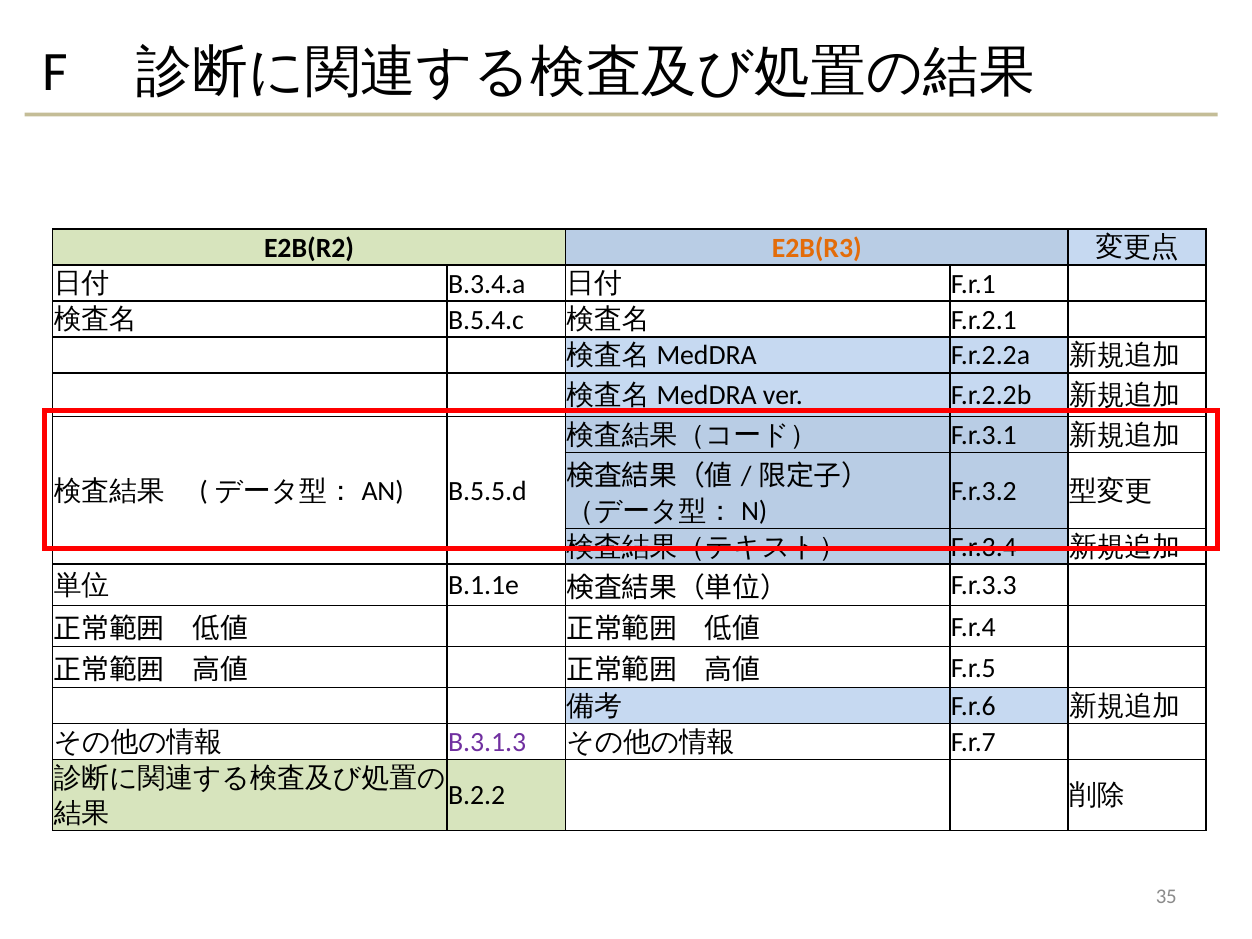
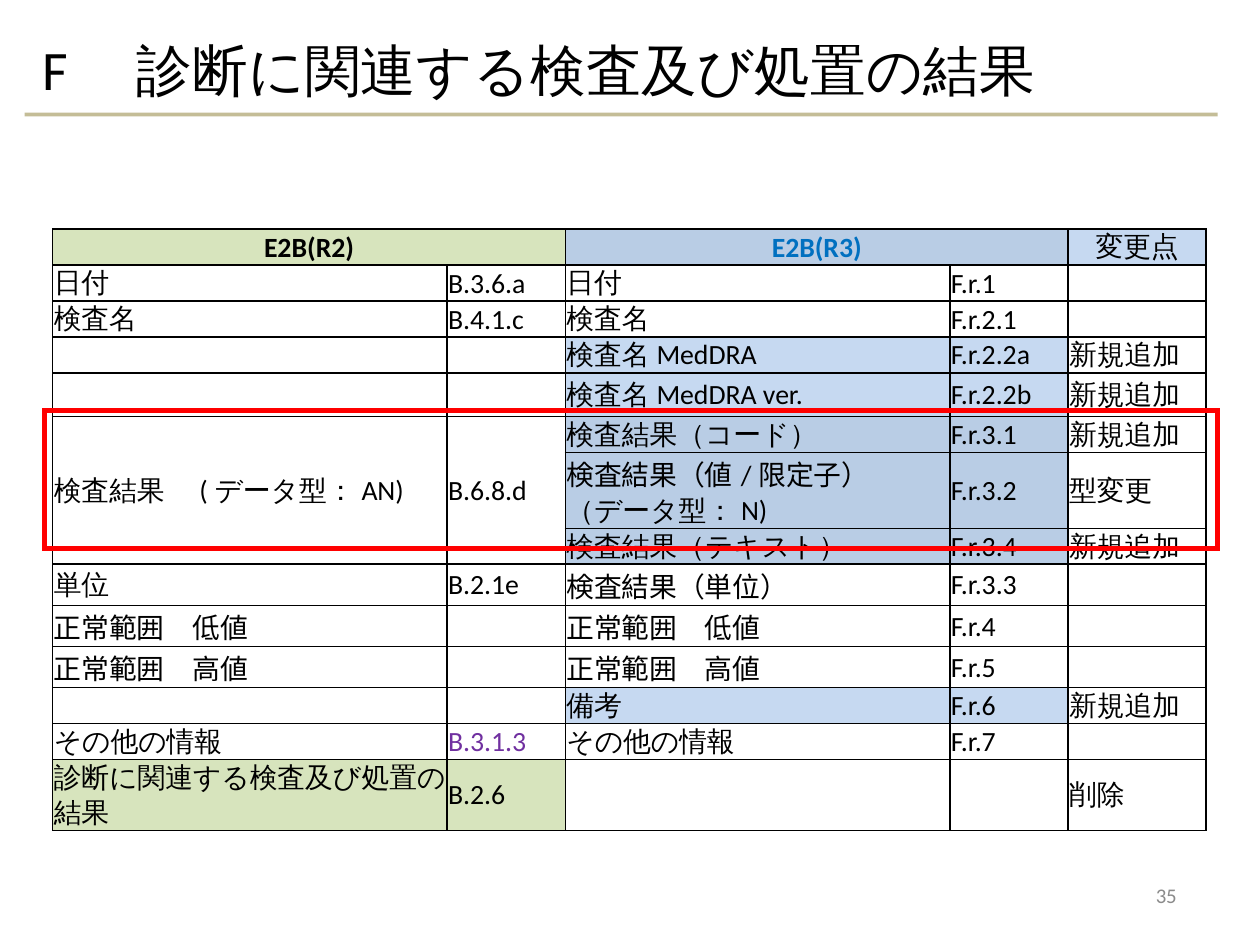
E2B(R3 colour: orange -> blue
B.3.4.a: B.3.4.a -> B.3.6.a
B.5.4.c: B.5.4.c -> B.4.1.c
B.5.5.d: B.5.5.d -> B.6.8.d
B.1.1e: B.1.1e -> B.2.1e
B.2.2: B.2.2 -> B.2.6
